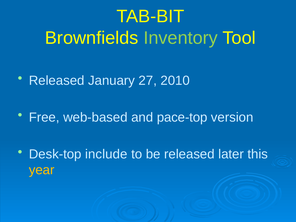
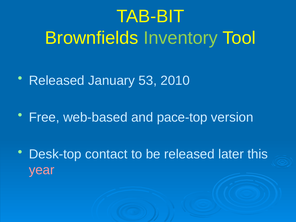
27: 27 -> 53
include: include -> contact
year colour: yellow -> pink
